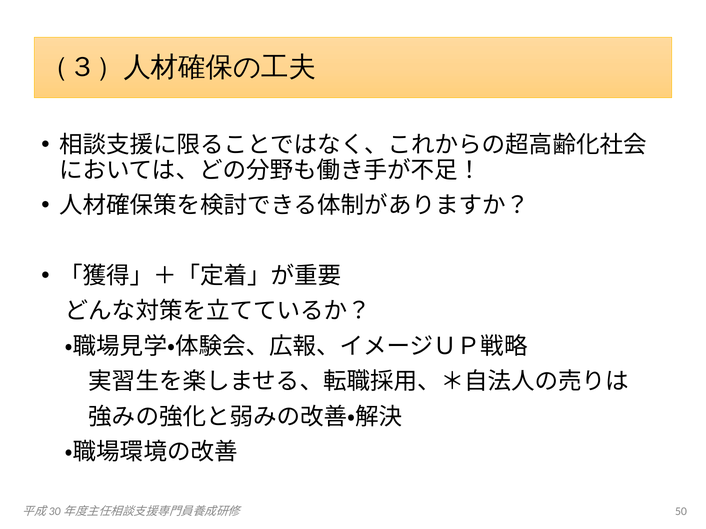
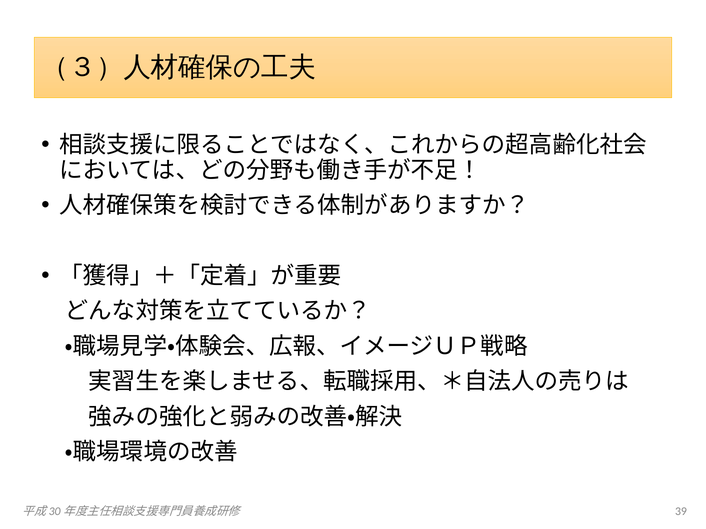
50: 50 -> 39
